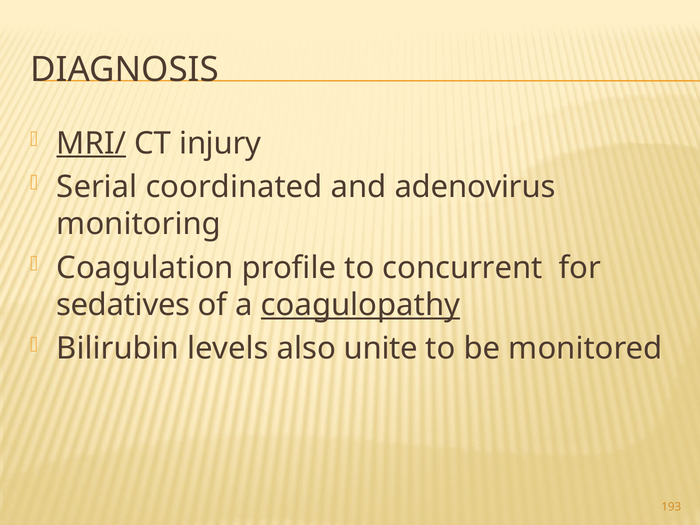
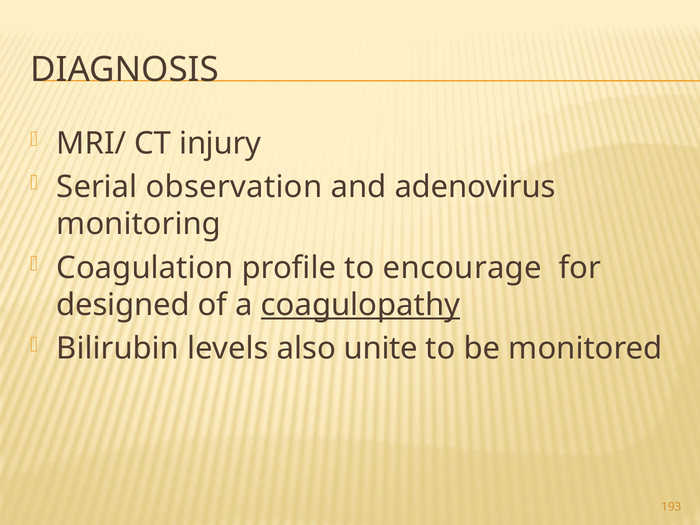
MRI/ underline: present -> none
coordinated: coordinated -> observation
concurrent: concurrent -> encourage
sedatives: sedatives -> designed
